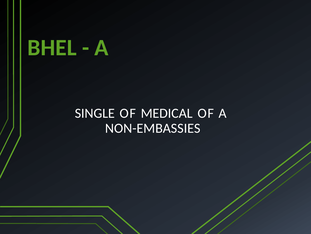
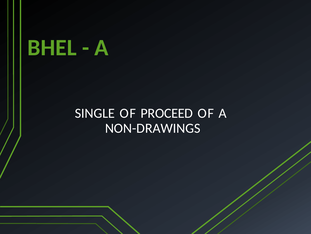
MEDICAL: MEDICAL -> PROCEED
NON-EMBASSIES: NON-EMBASSIES -> NON-DRAWINGS
